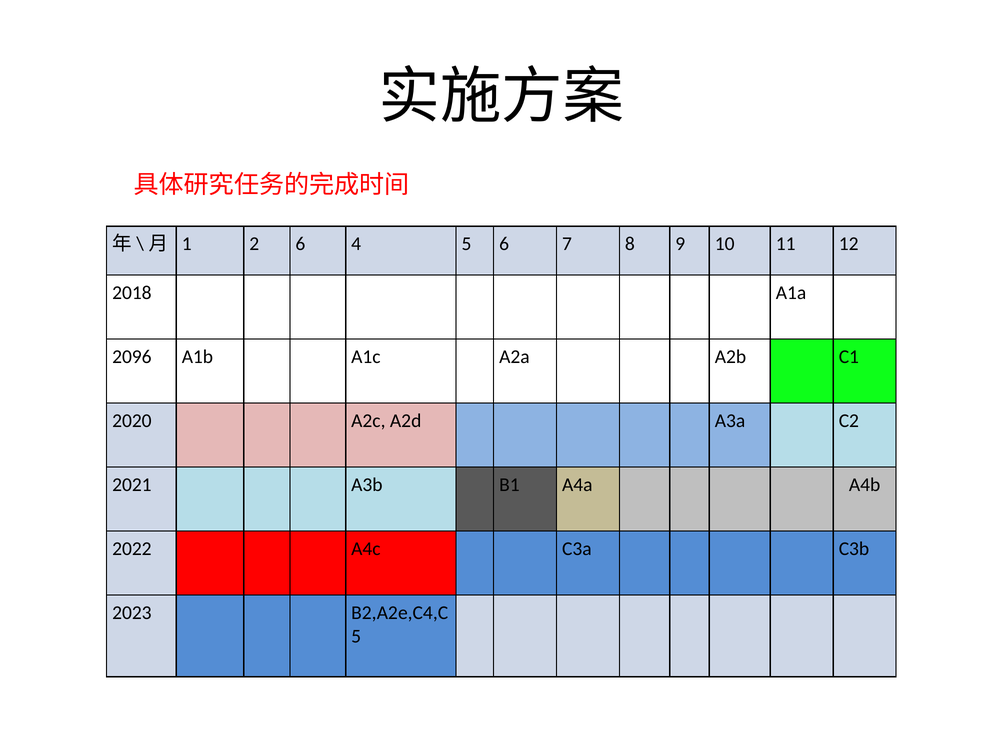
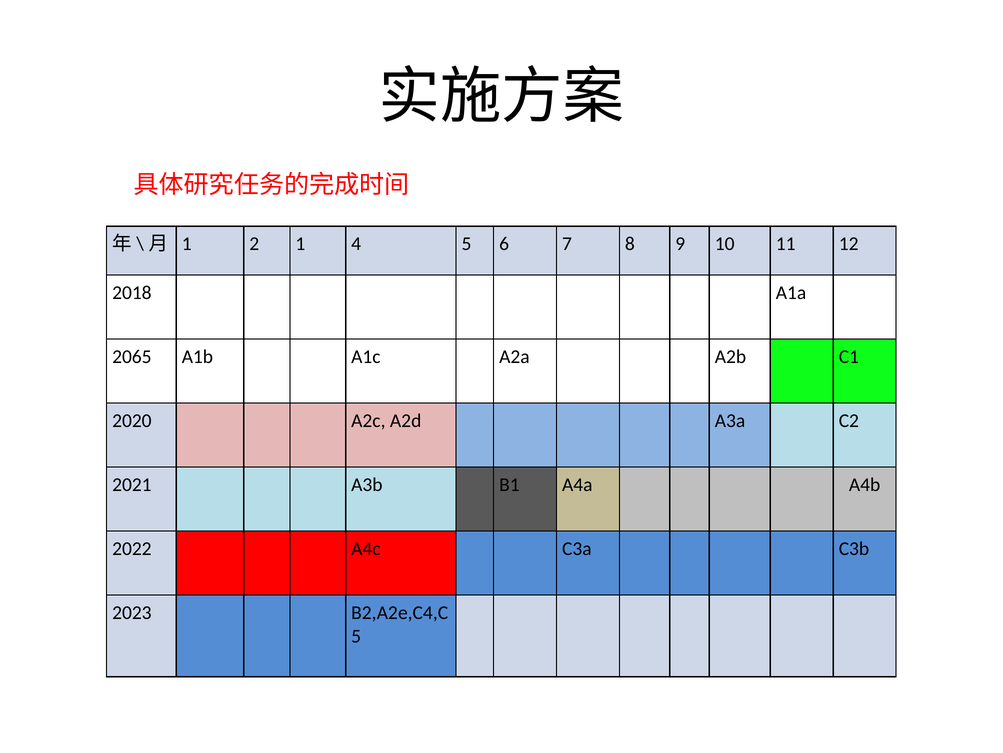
2 6: 6 -> 1
2096: 2096 -> 2065
